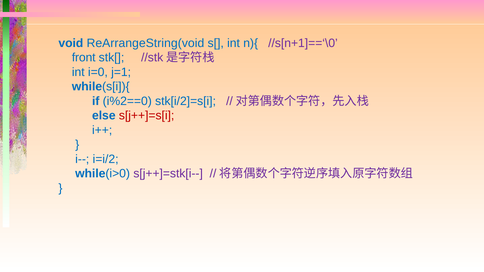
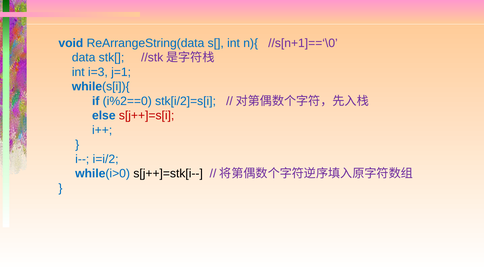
ReArrangeString(void: ReArrangeString(void -> ReArrangeString(data
front: front -> data
i=0: i=0 -> i=3
s[j++]=stk[i-- colour: purple -> black
